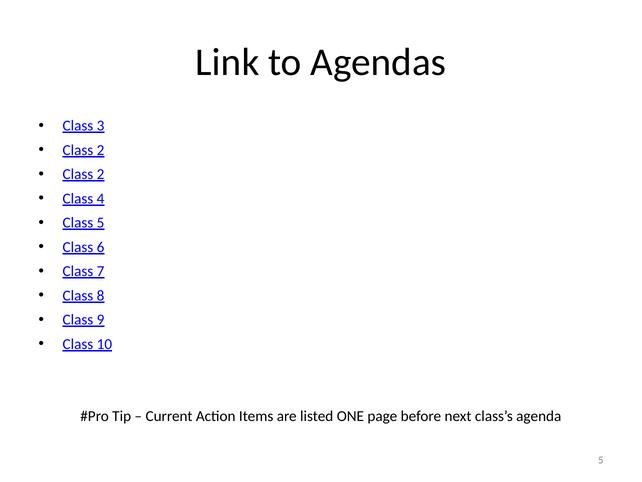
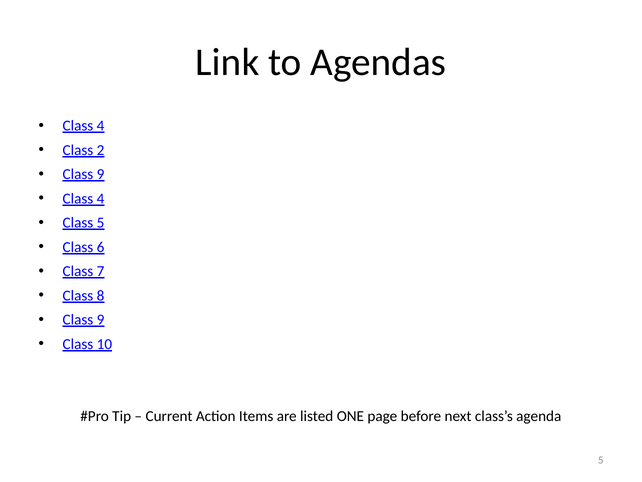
3 at (101, 126): 3 -> 4
2 at (101, 174): 2 -> 9
